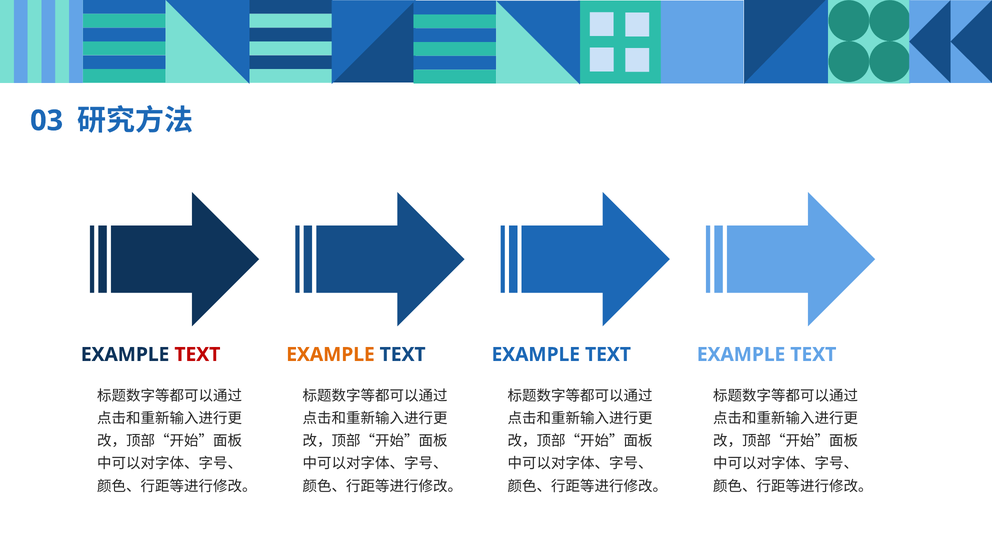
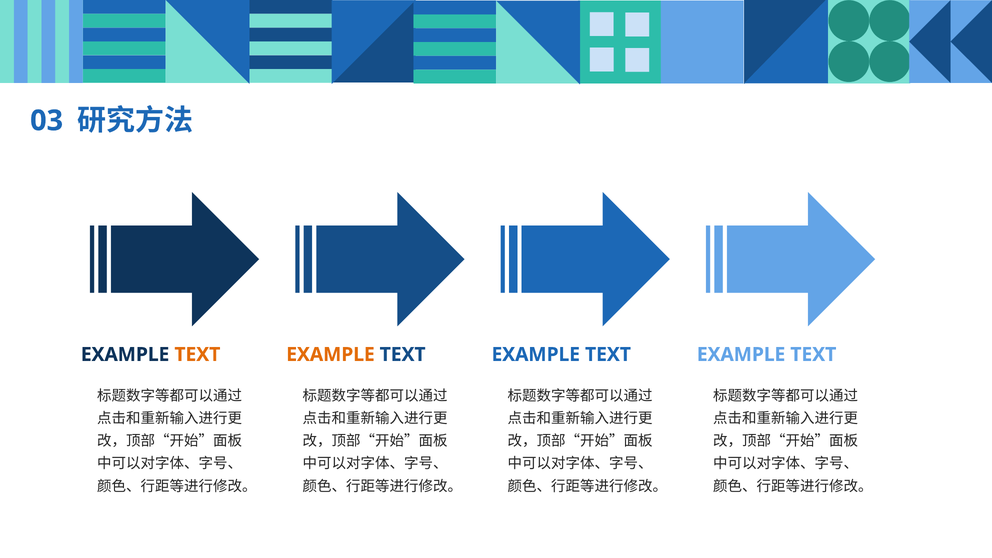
TEXT at (197, 355) colour: red -> orange
